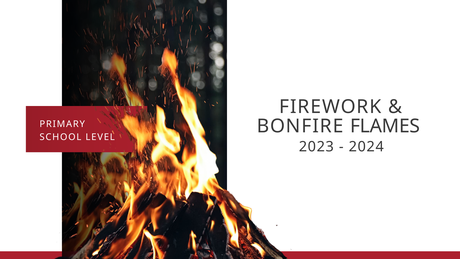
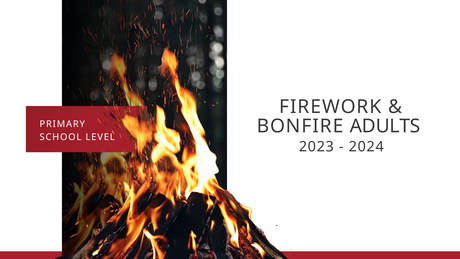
FLAMES: FLAMES -> ADULTS
